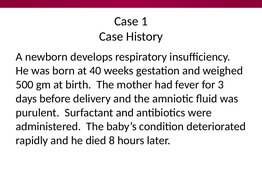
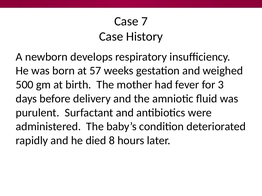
1: 1 -> 7
40: 40 -> 57
